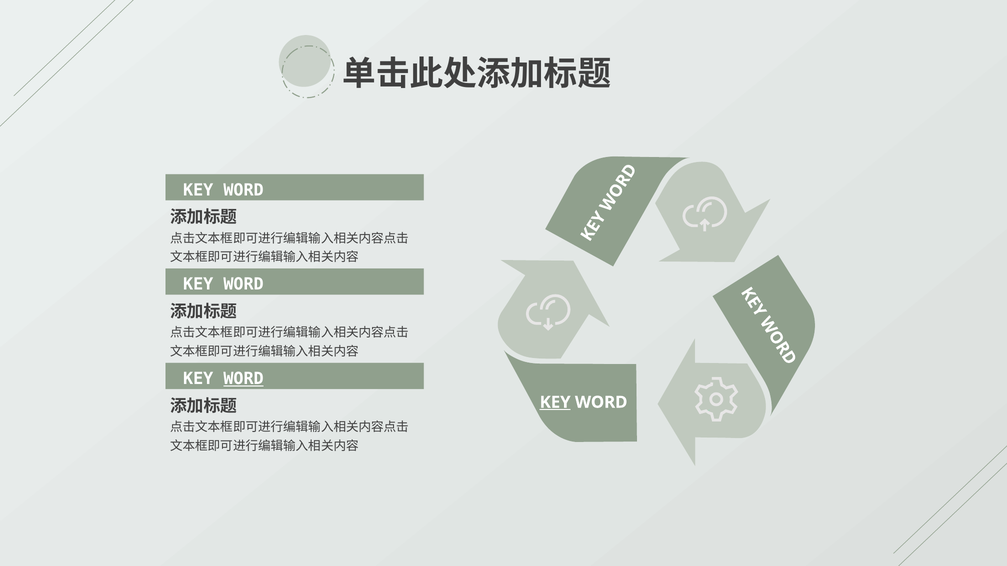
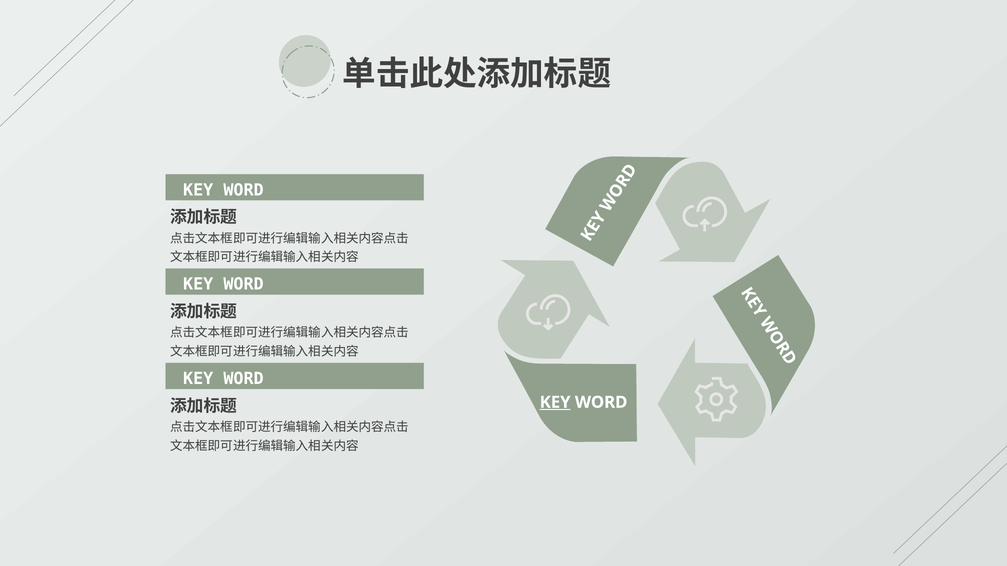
WORD at (244, 379) underline: present -> none
